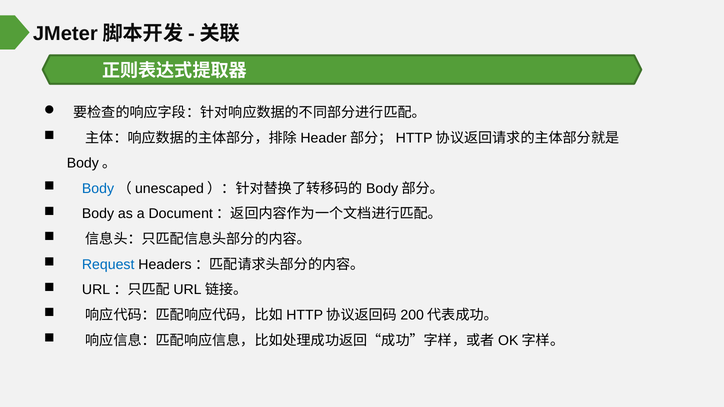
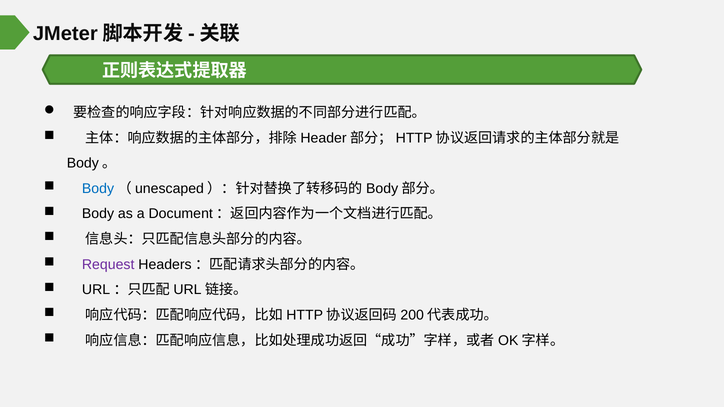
Request colour: blue -> purple
